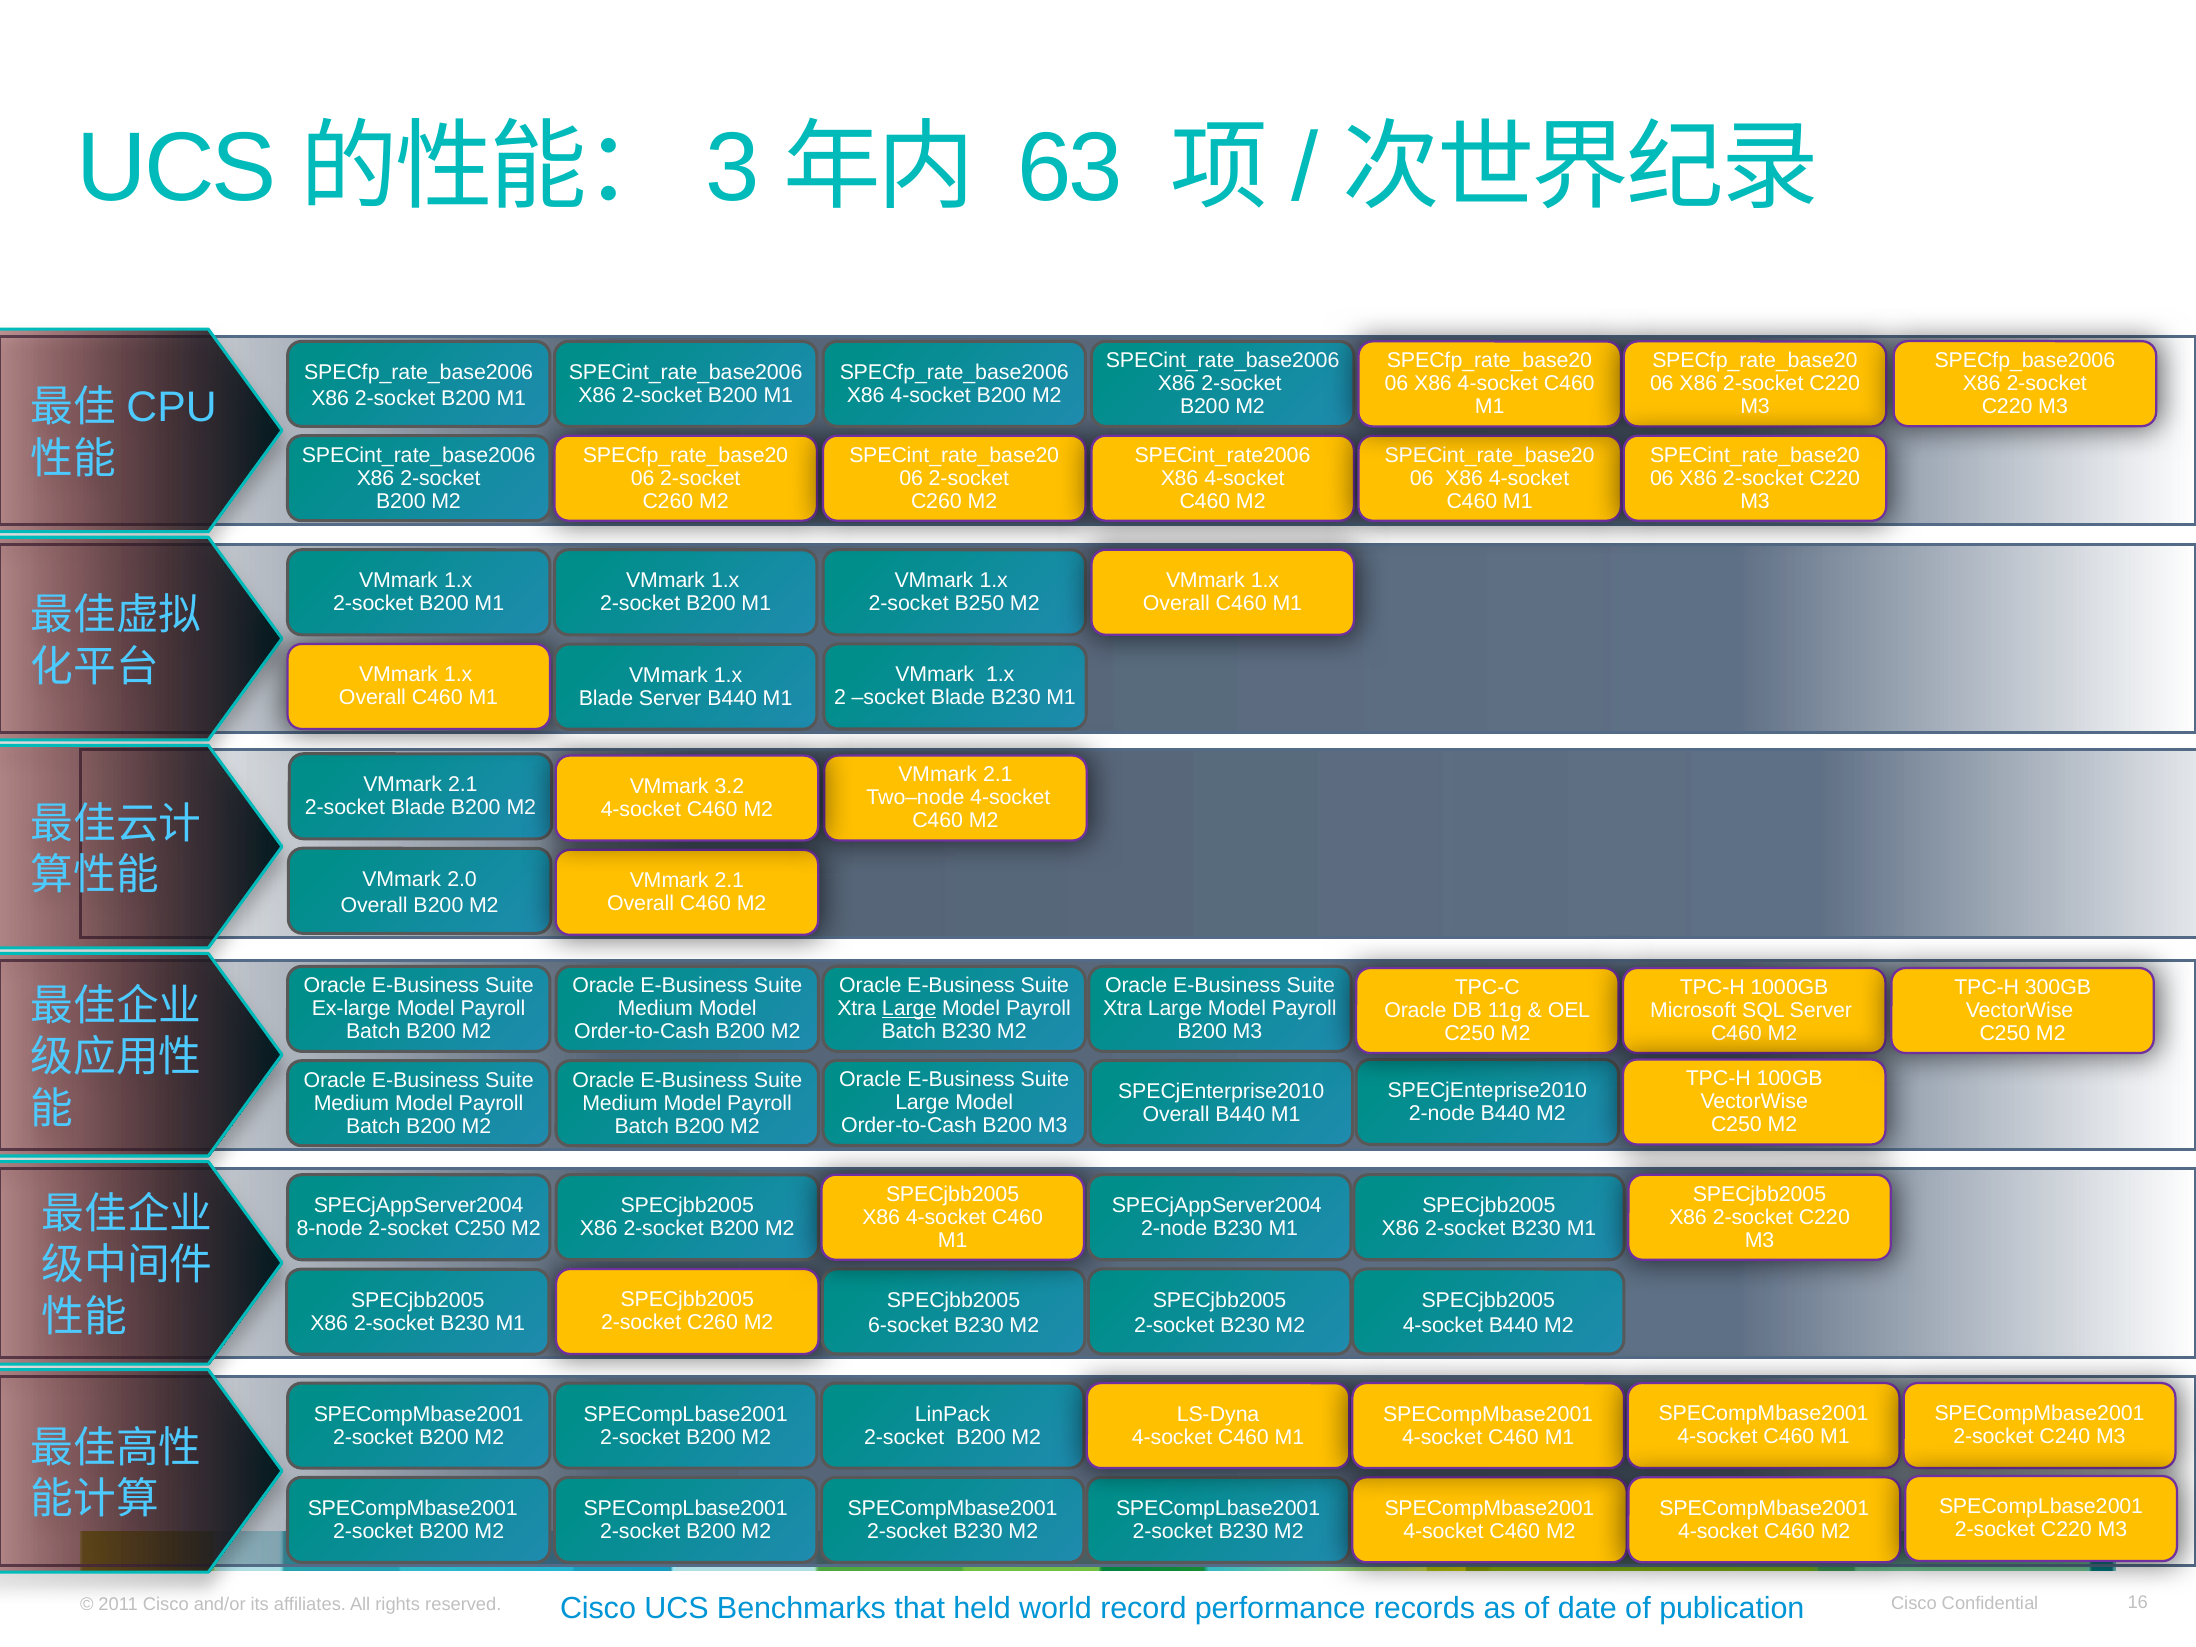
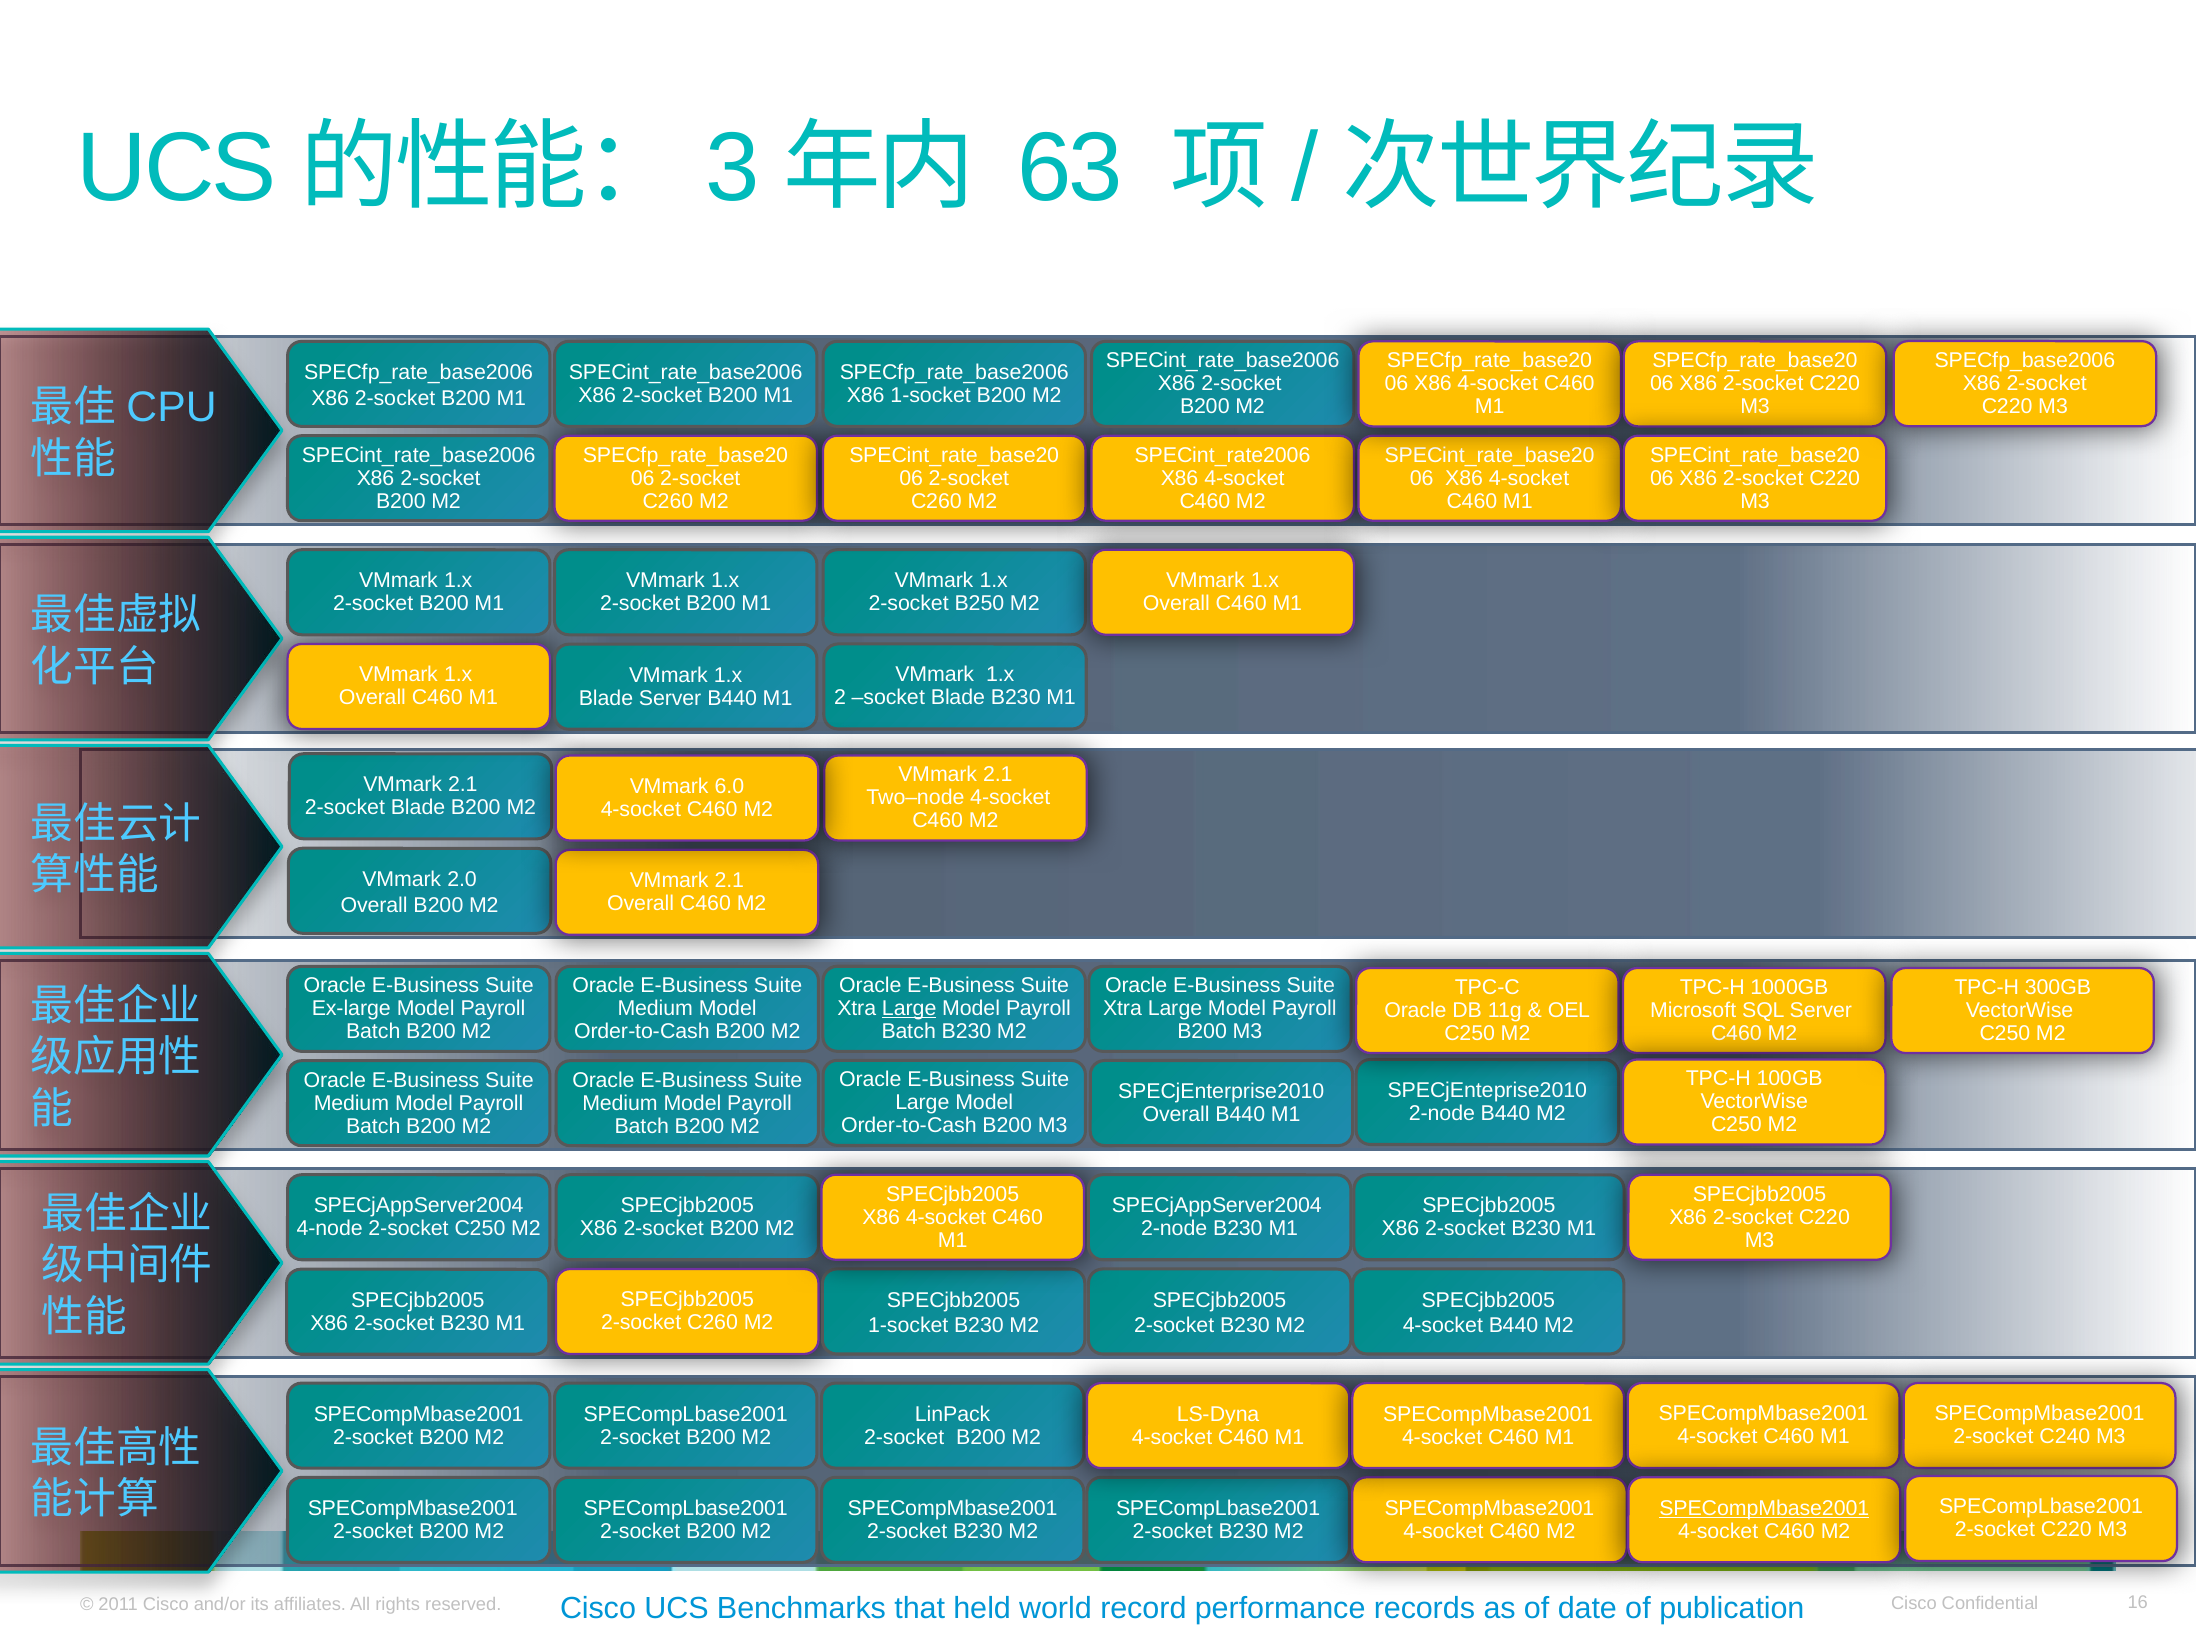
4-socket at (931, 395): 4-socket -> 1-socket
3.2: 3.2 -> 6.0
8-node: 8-node -> 4-node
6-socket at (908, 1326): 6-socket -> 1-socket
SPECompMbase2001 at (1764, 1508) underline: none -> present
